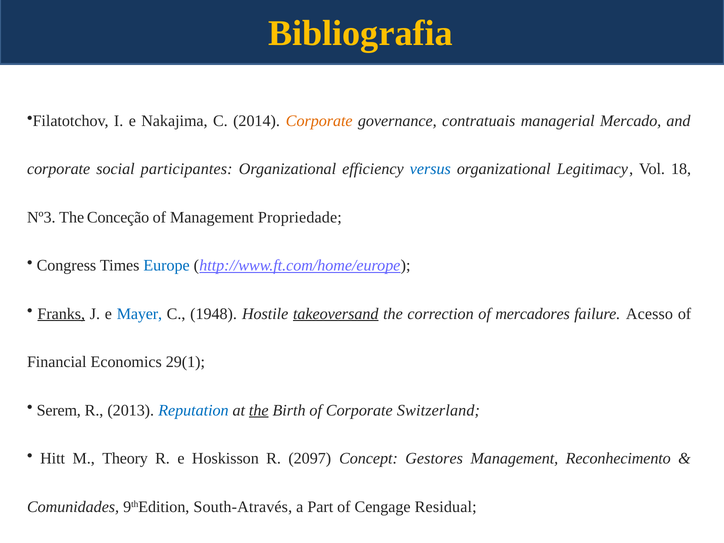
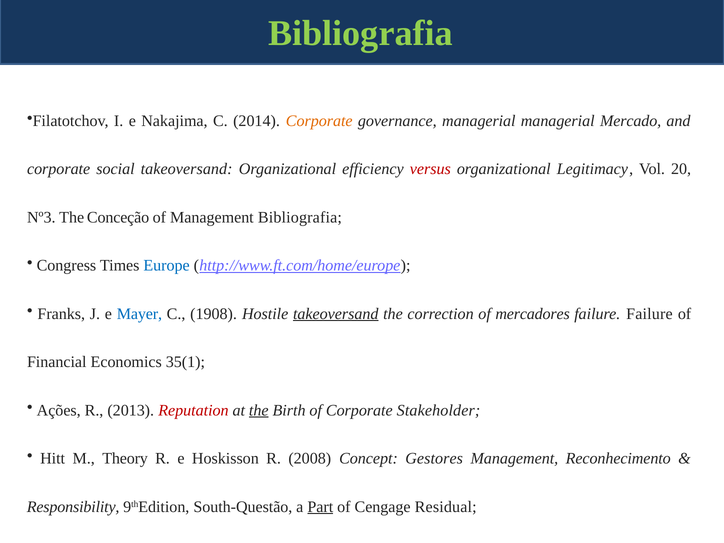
Bibliografia at (360, 33) colour: yellow -> light green
governance contratuais: contratuais -> managerial
social participantes: participantes -> takeoversand
versus colour: blue -> red
18: 18 -> 20
Management Propriedade: Propriedade -> Bibliografia
Franks underline: present -> none
1948: 1948 -> 1908
failure Acesso: Acesso -> Failure
29(1: 29(1 -> 35(1
Serem: Serem -> Ações
Reputation colour: blue -> red
Switzerland: Switzerland -> Stakeholder
2097: 2097 -> 2008
Comunidades: Comunidades -> Responsibility
South-Através: South-Através -> South-Questão
Part underline: none -> present
